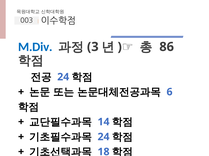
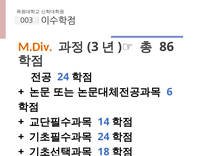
M.Div colour: blue -> orange
